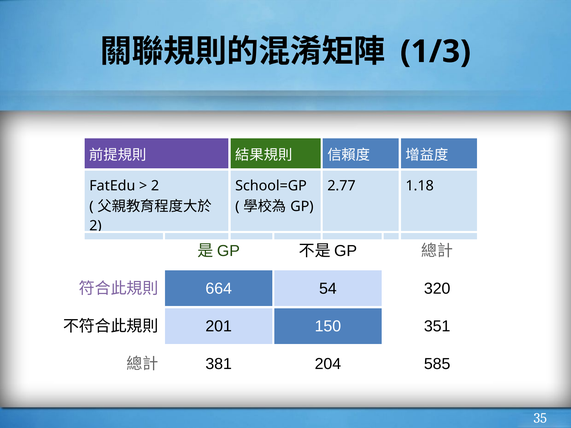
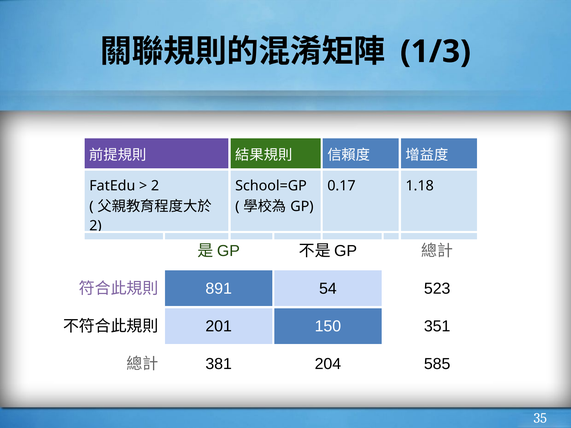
2.77: 2.77 -> 0.17
664: 664 -> 891
320: 320 -> 523
